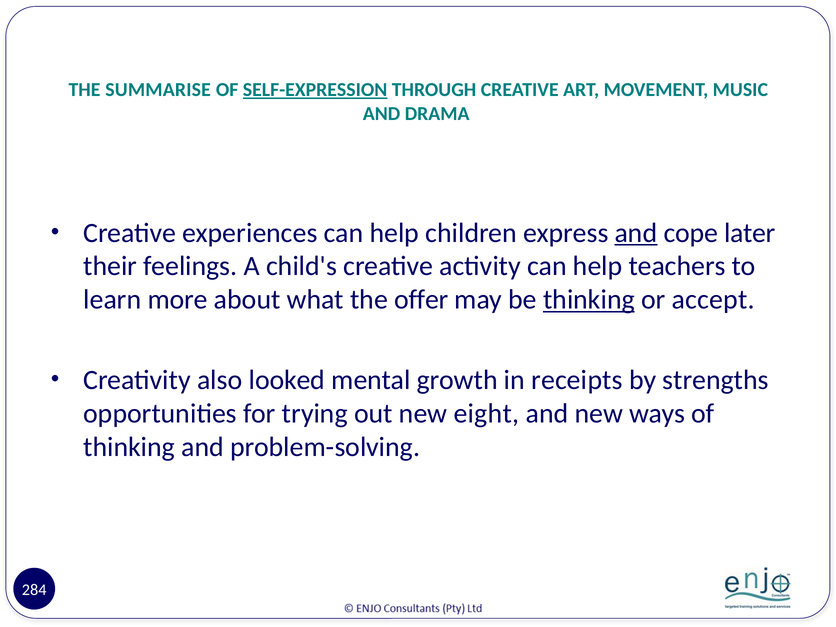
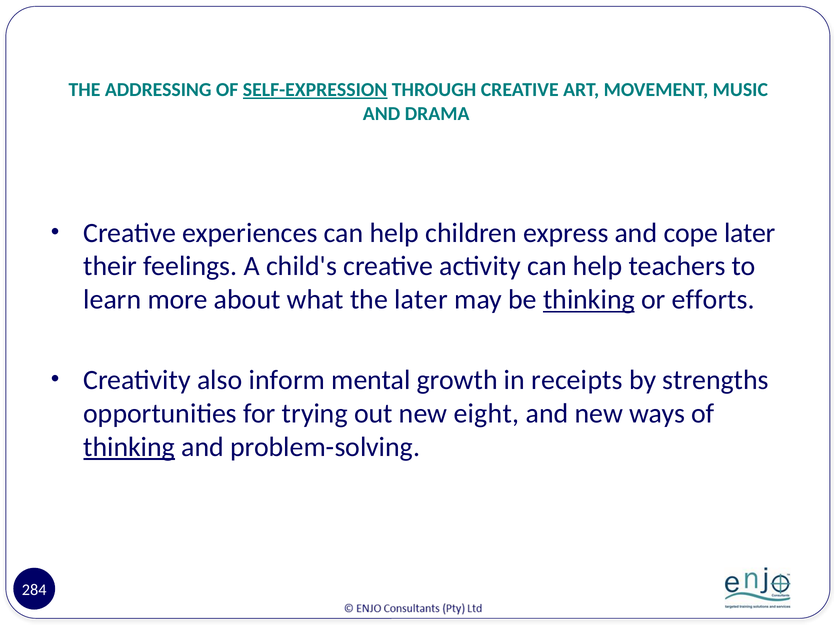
SUMMARISE: SUMMARISE -> ADDRESSING
and at (636, 233) underline: present -> none
the offer: offer -> later
accept: accept -> efforts
looked: looked -> inform
thinking at (129, 447) underline: none -> present
